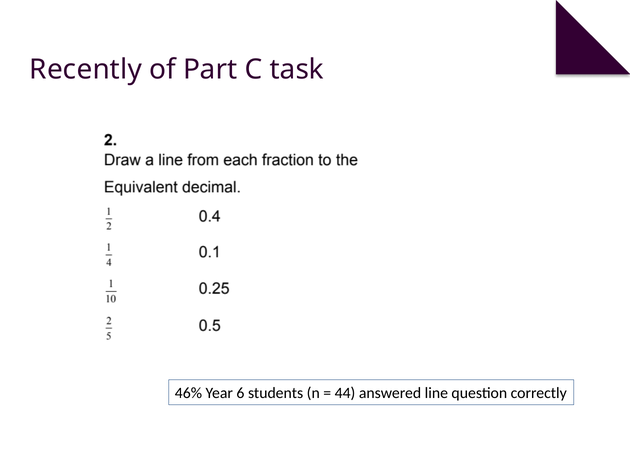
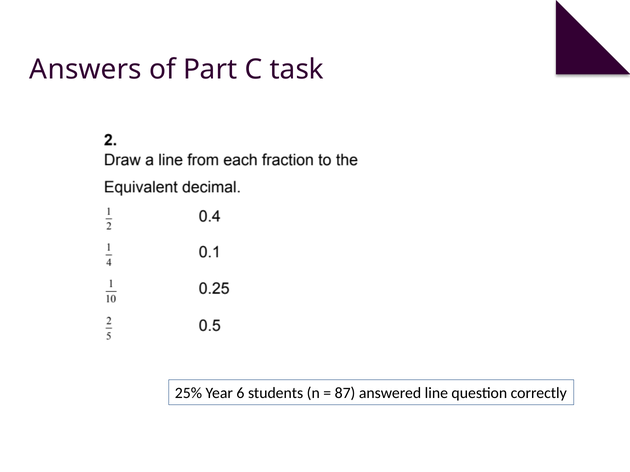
Recently: Recently -> Answers
46%: 46% -> 25%
44: 44 -> 87
